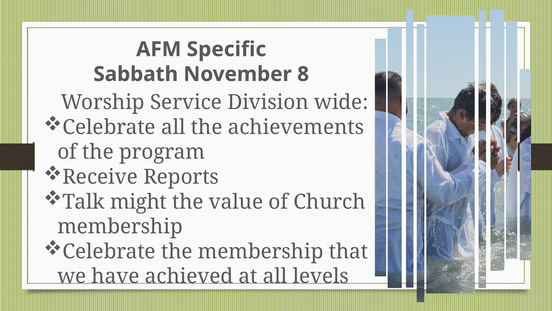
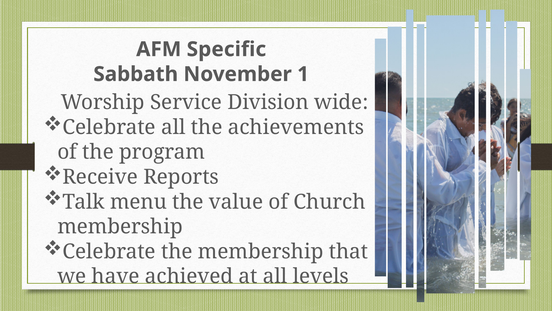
8: 8 -> 1
might: might -> menu
